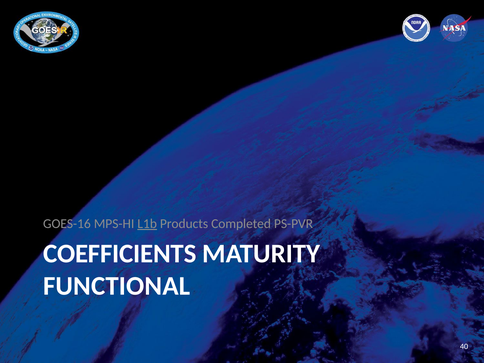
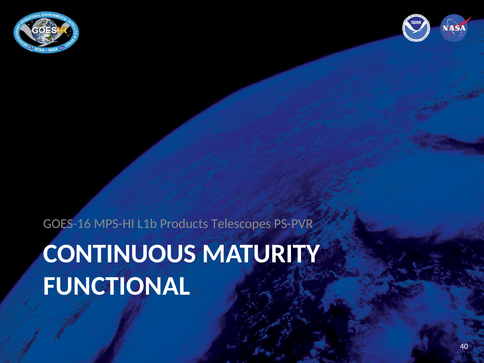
L1b underline: present -> none
Completed: Completed -> Telescopes
COEFFICIENTS: COEFFICIENTS -> CONTINUOUS
